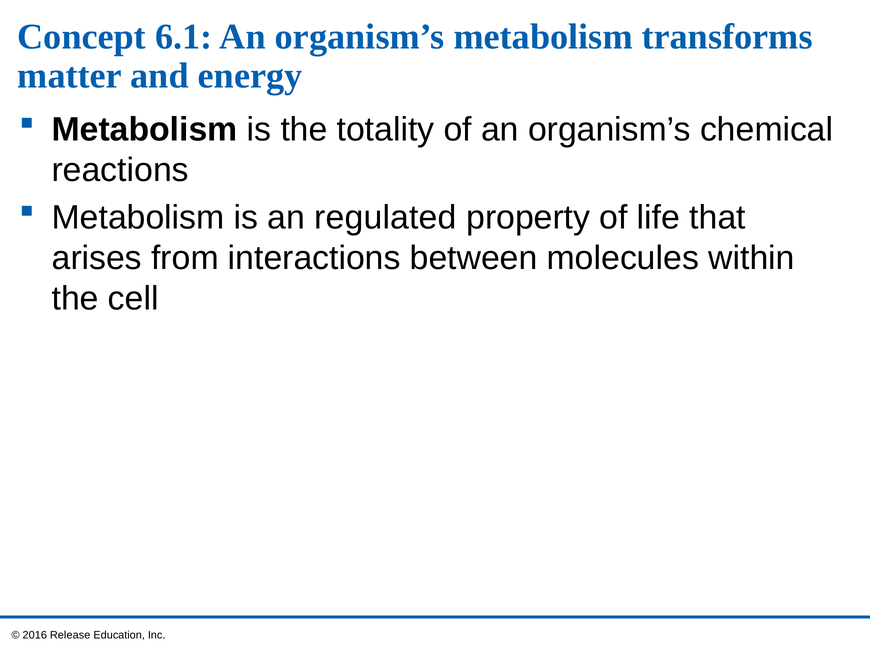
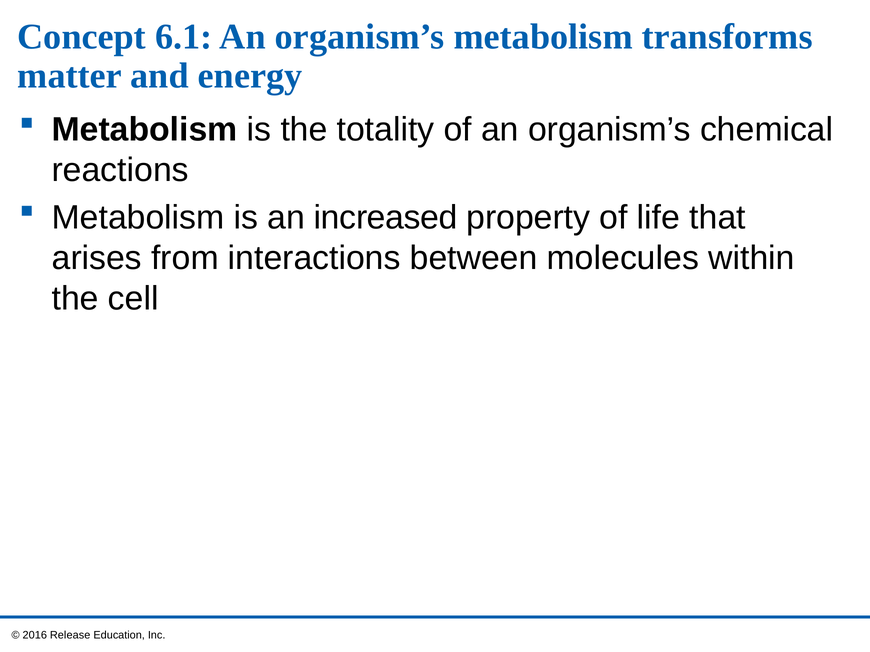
regulated: regulated -> increased
